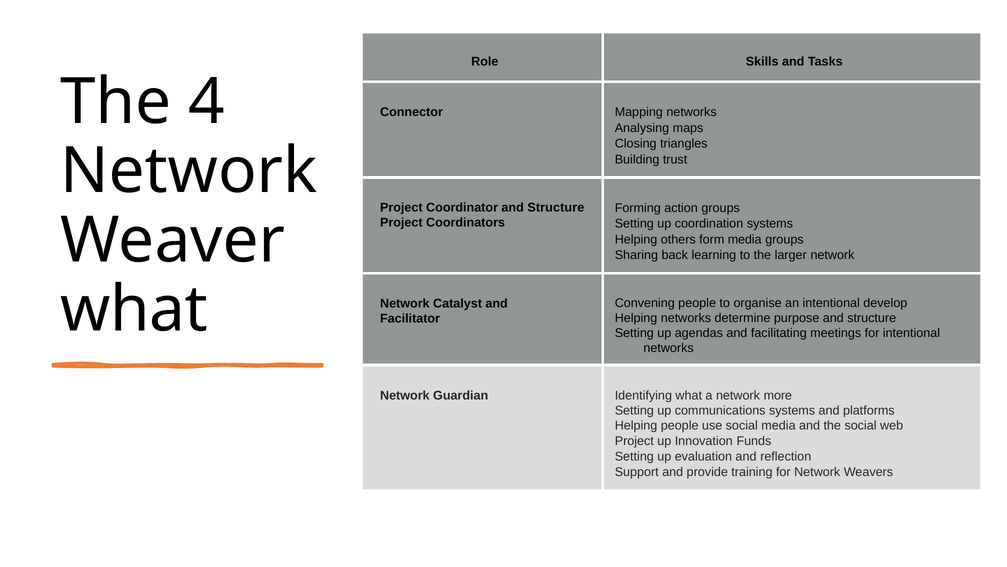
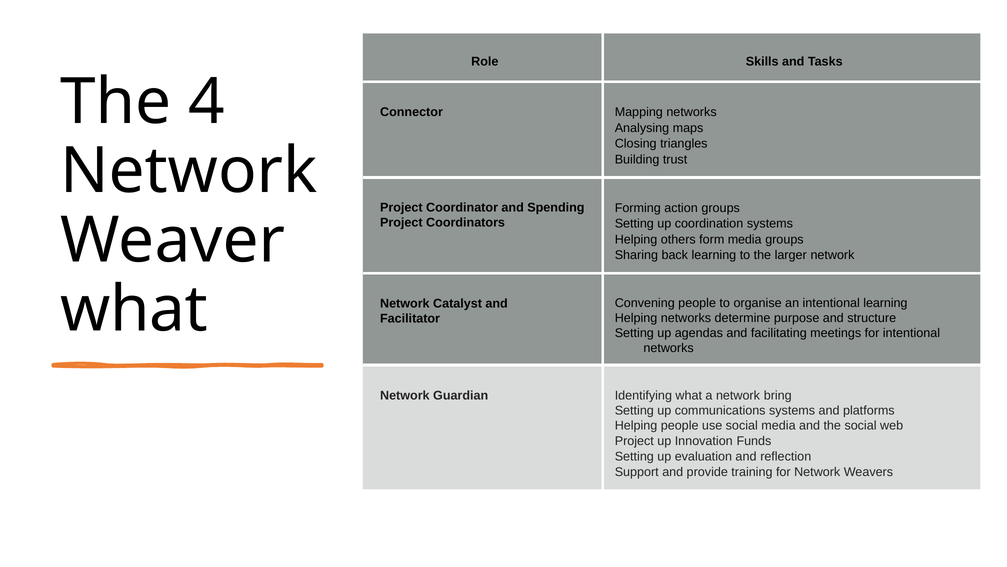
Coordinator and Structure: Structure -> Spending
intentional develop: develop -> learning
more: more -> bring
